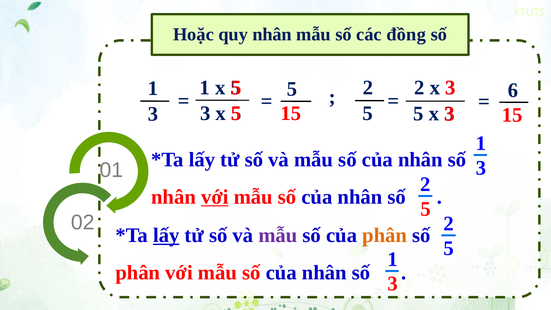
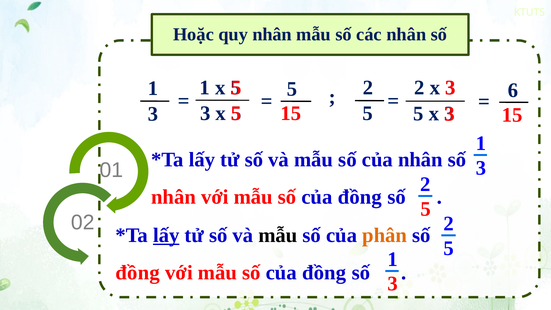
các đồng: đồng -> nhân
với at (215, 197) underline: present -> none
nhân at (360, 197): nhân -> đồng
mẫu at (278, 235) colour: purple -> black
phân at (138, 273): phân -> đồng
nhân at (324, 273): nhân -> đồng
